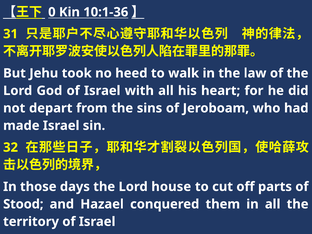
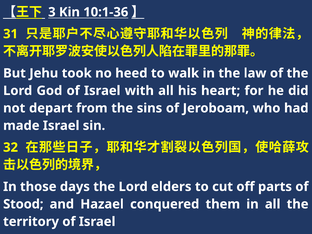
0: 0 -> 3
house: house -> elders
